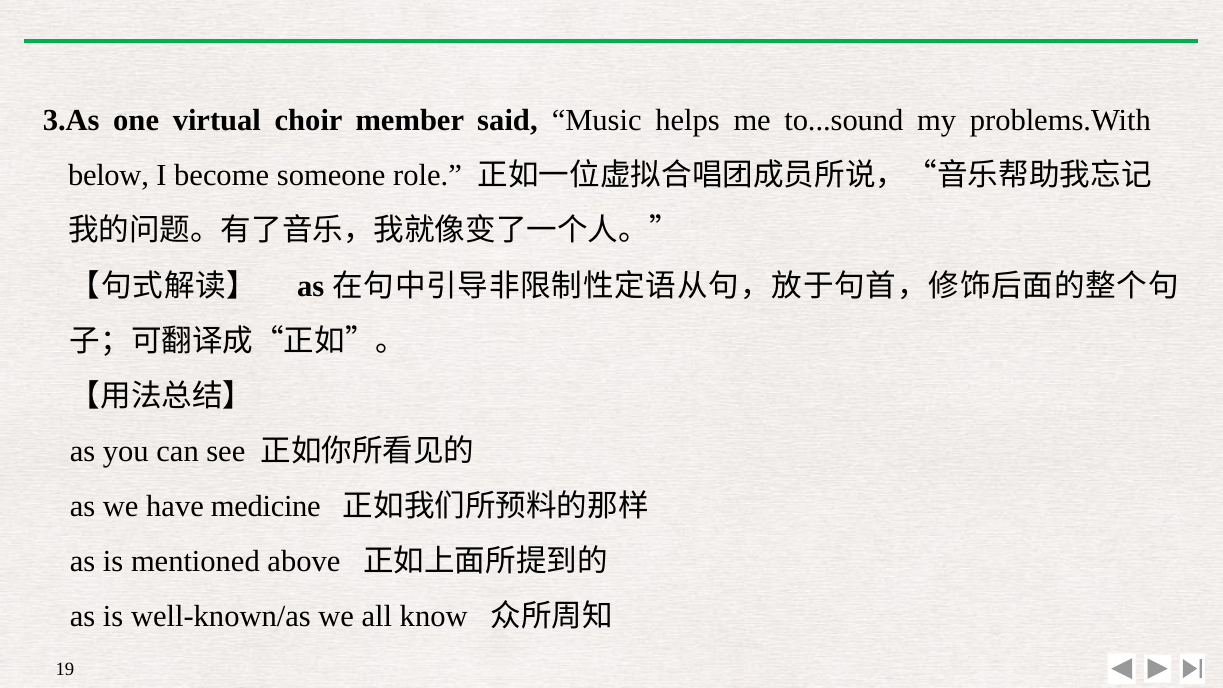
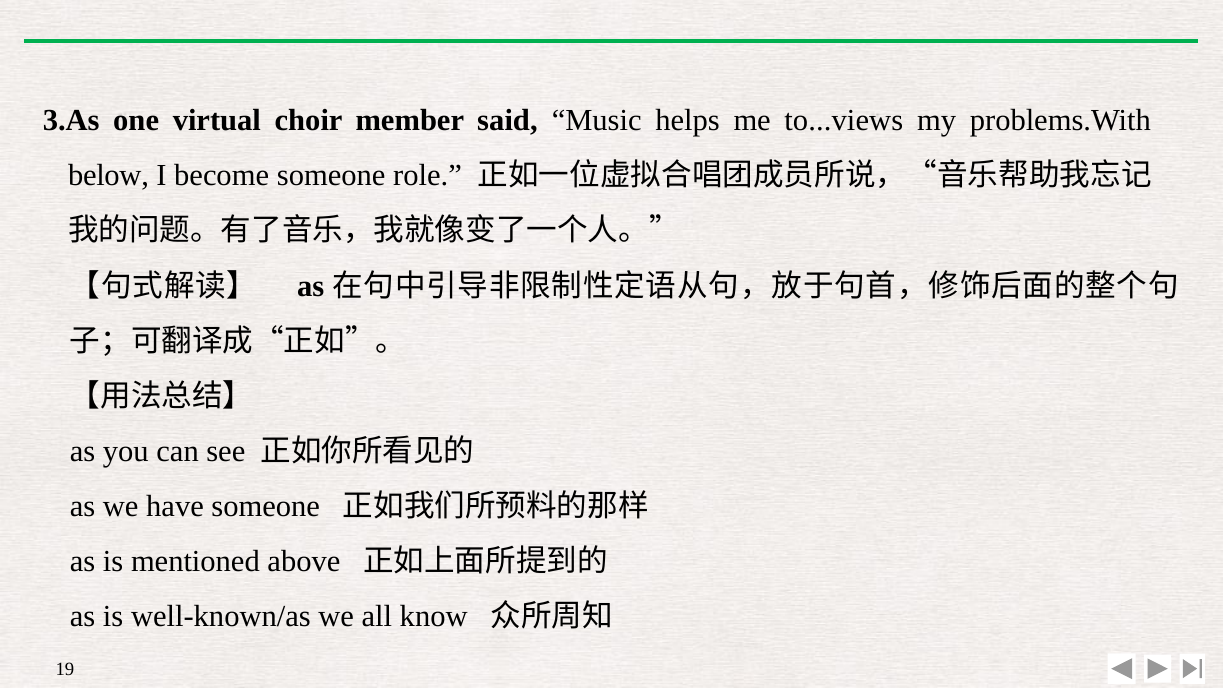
to...sound: to...sound -> to...views
have medicine: medicine -> someone
